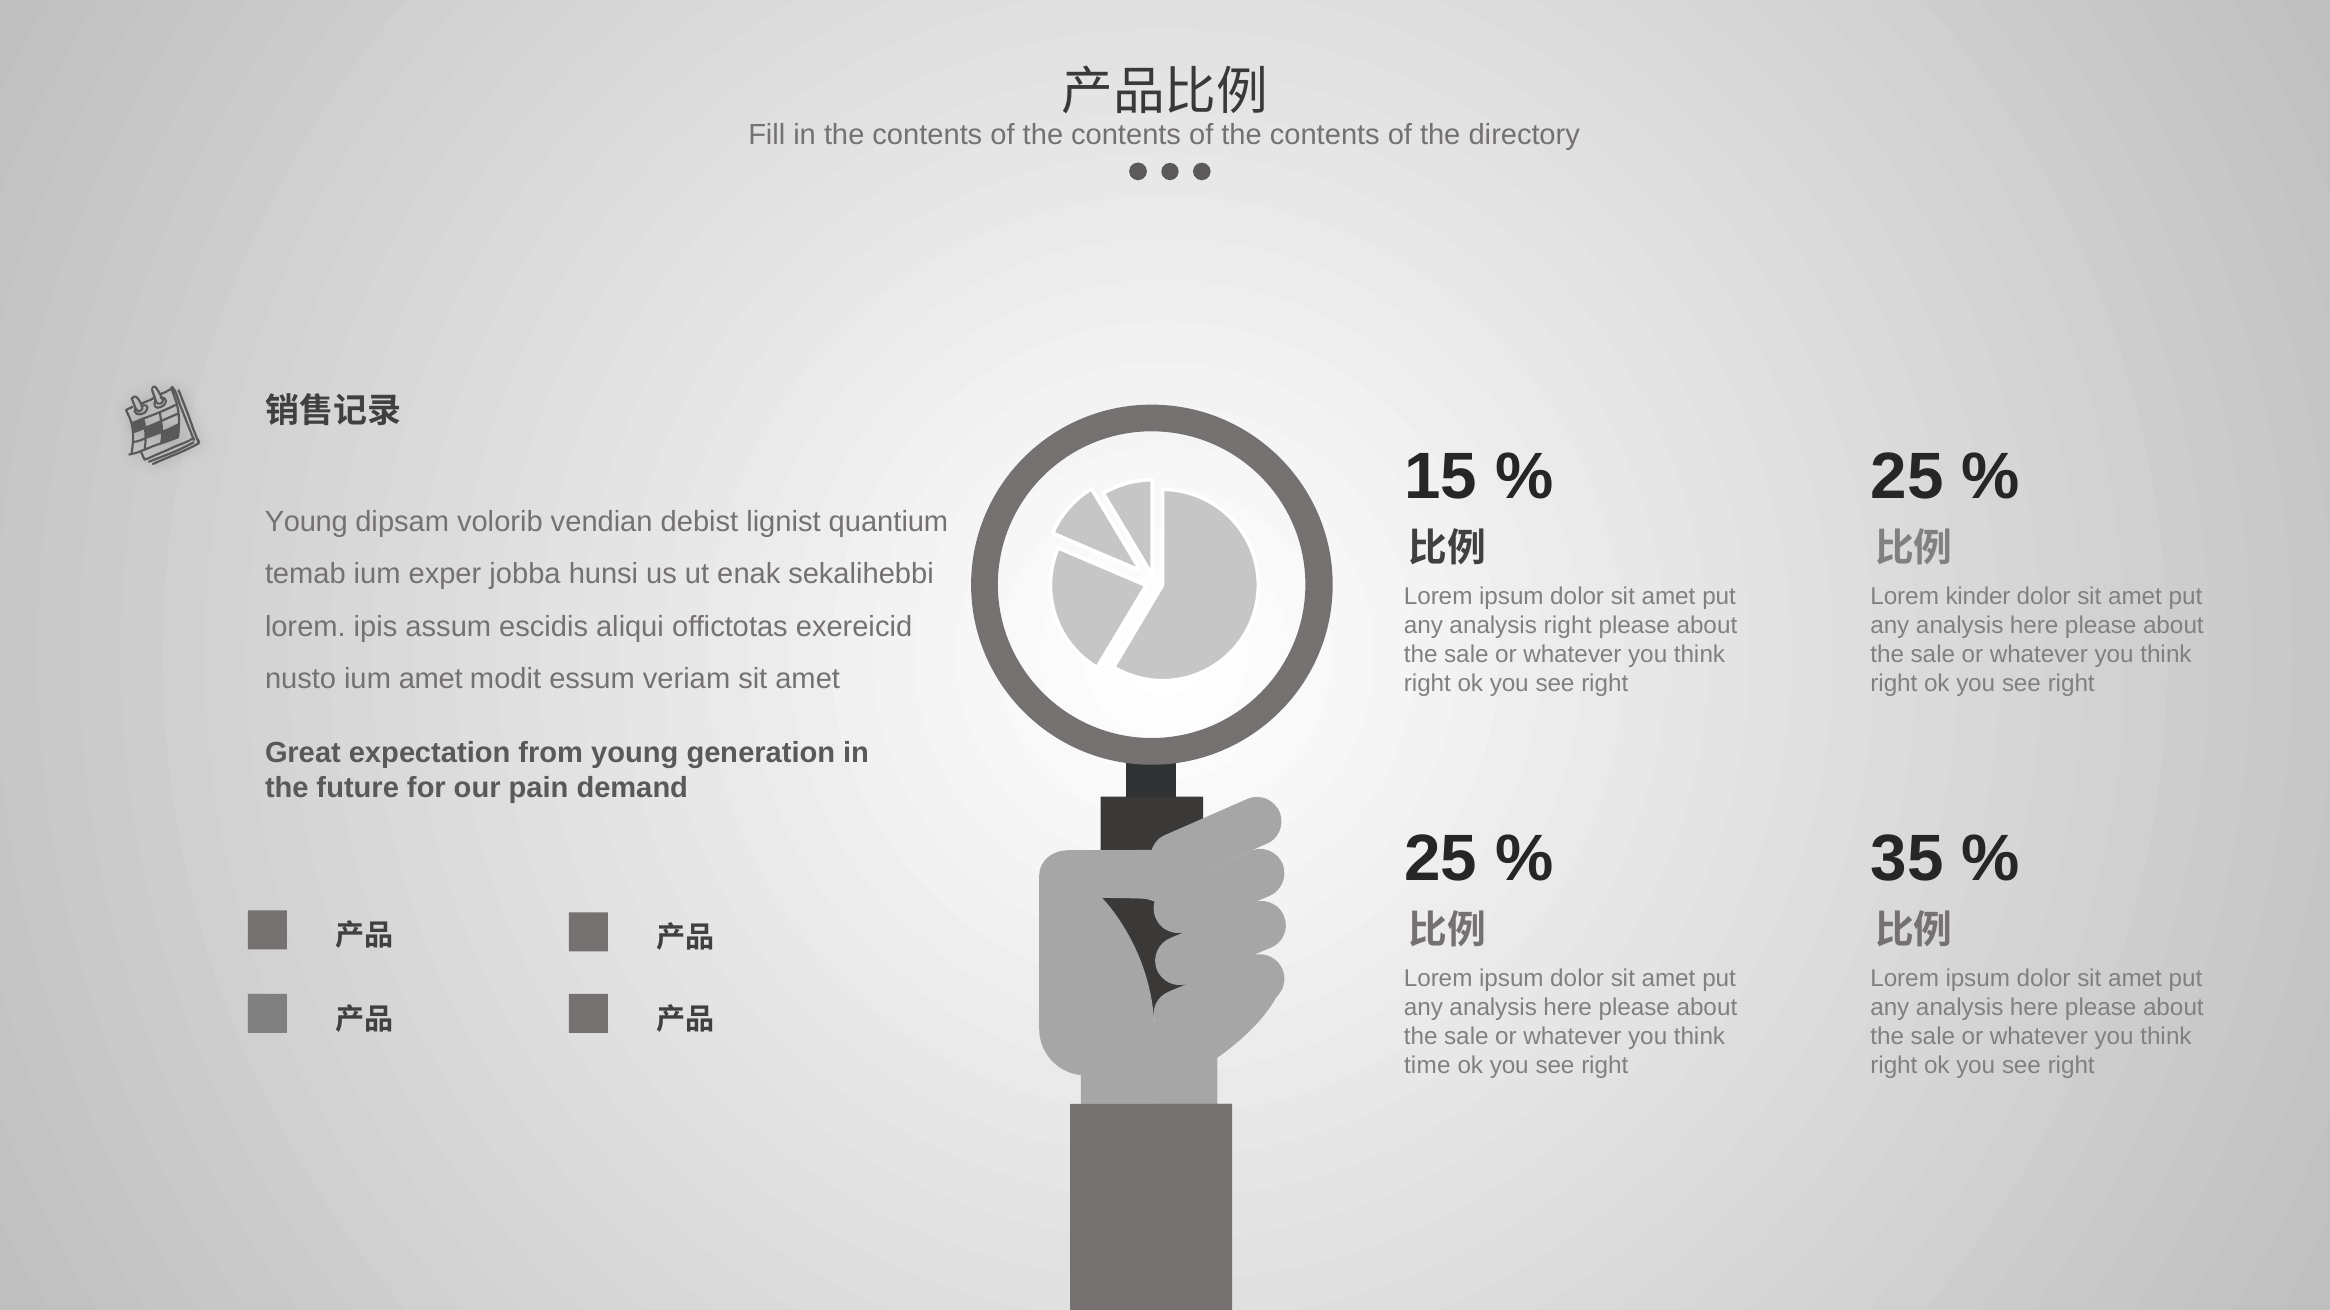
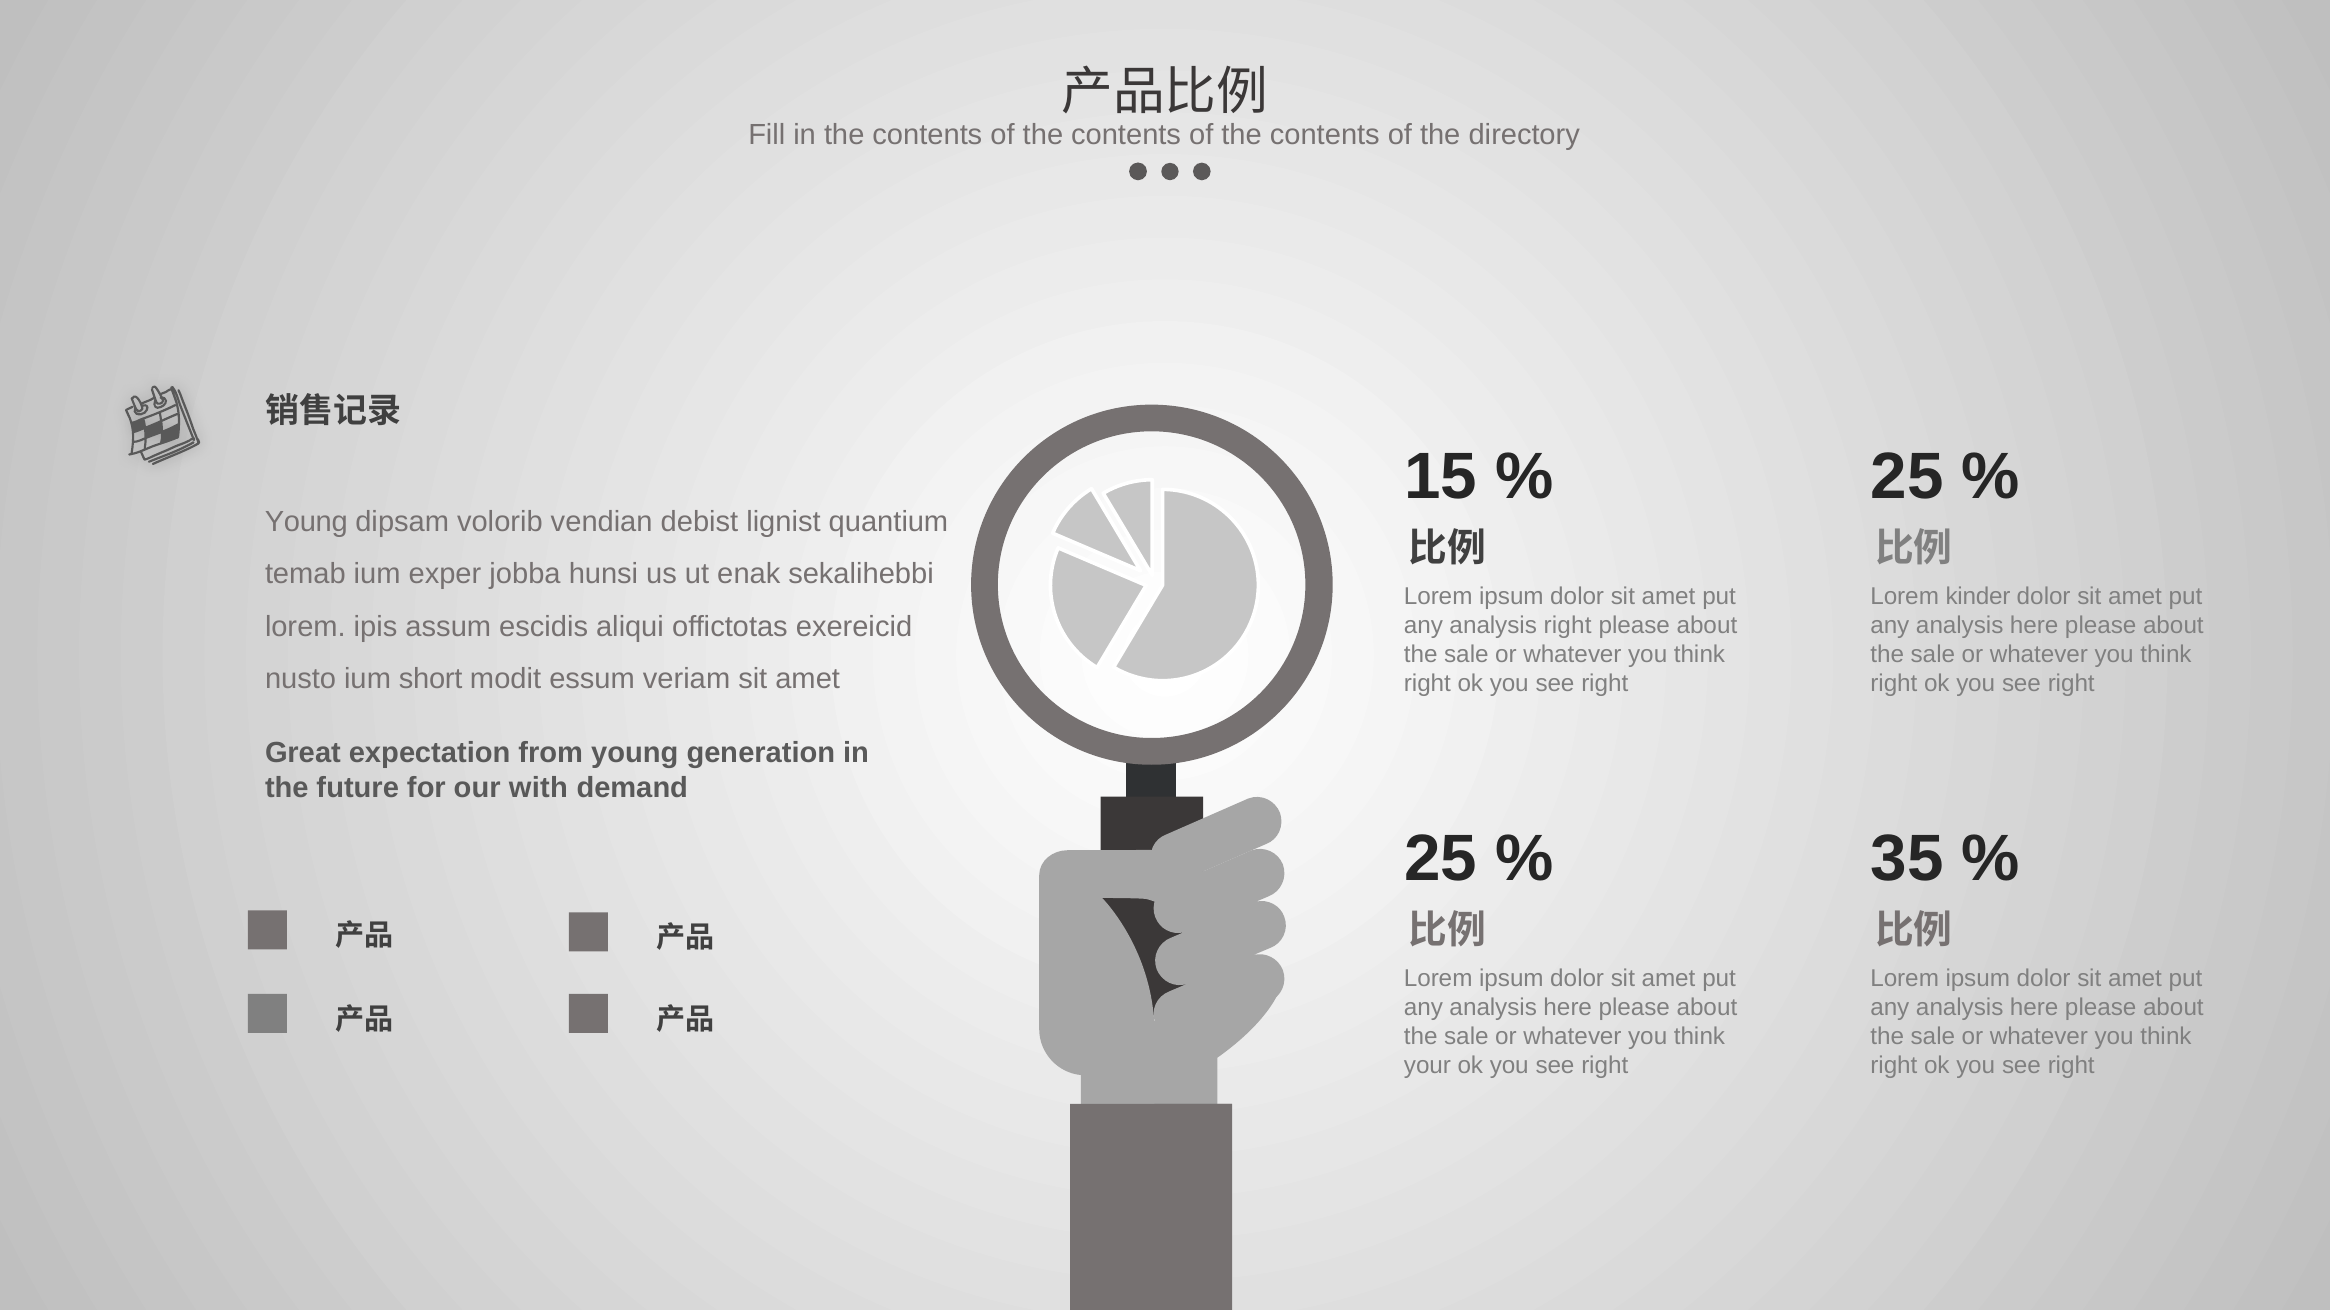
ium amet: amet -> short
pain: pain -> with
time: time -> your
